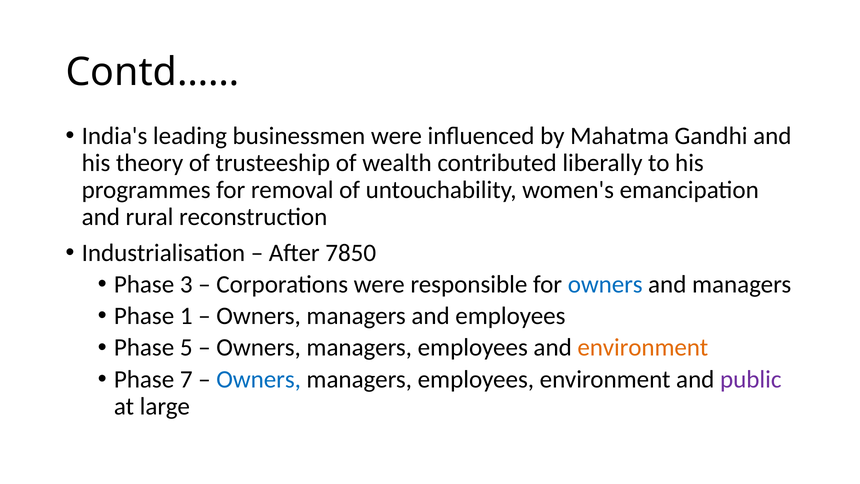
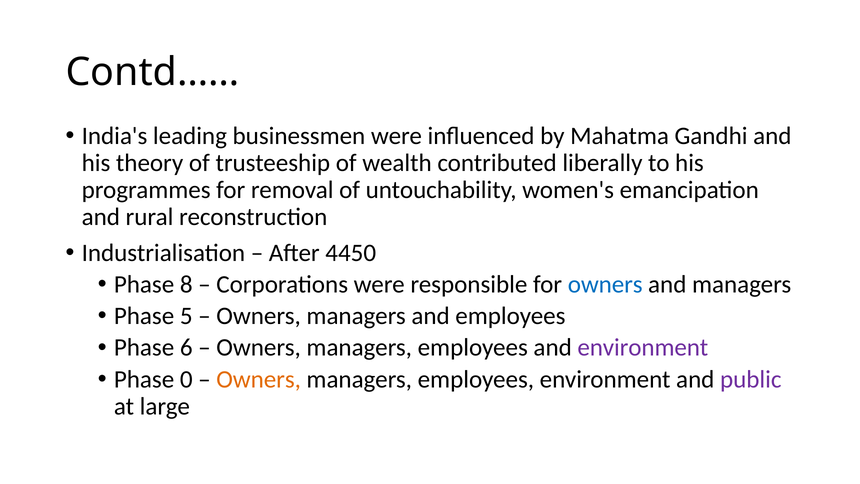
7850: 7850 -> 4450
3: 3 -> 8
1: 1 -> 5
5: 5 -> 6
environment at (643, 348) colour: orange -> purple
7: 7 -> 0
Owners at (259, 379) colour: blue -> orange
